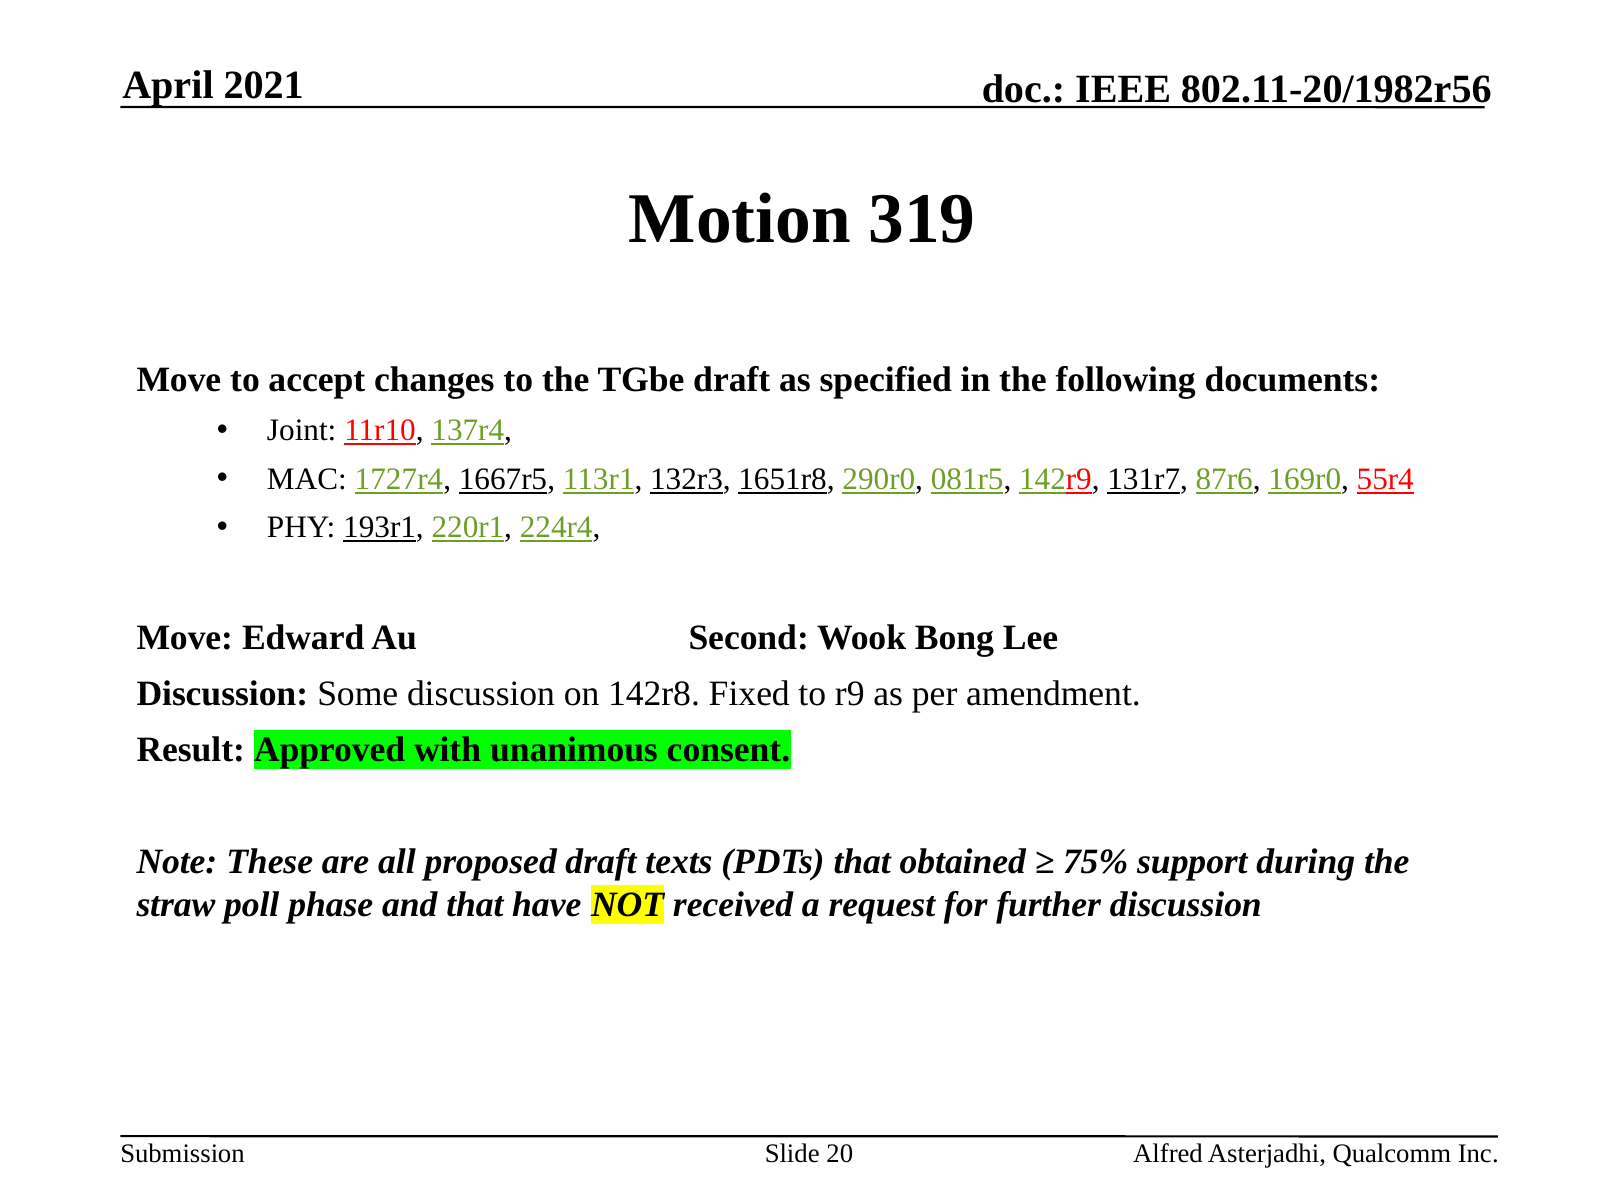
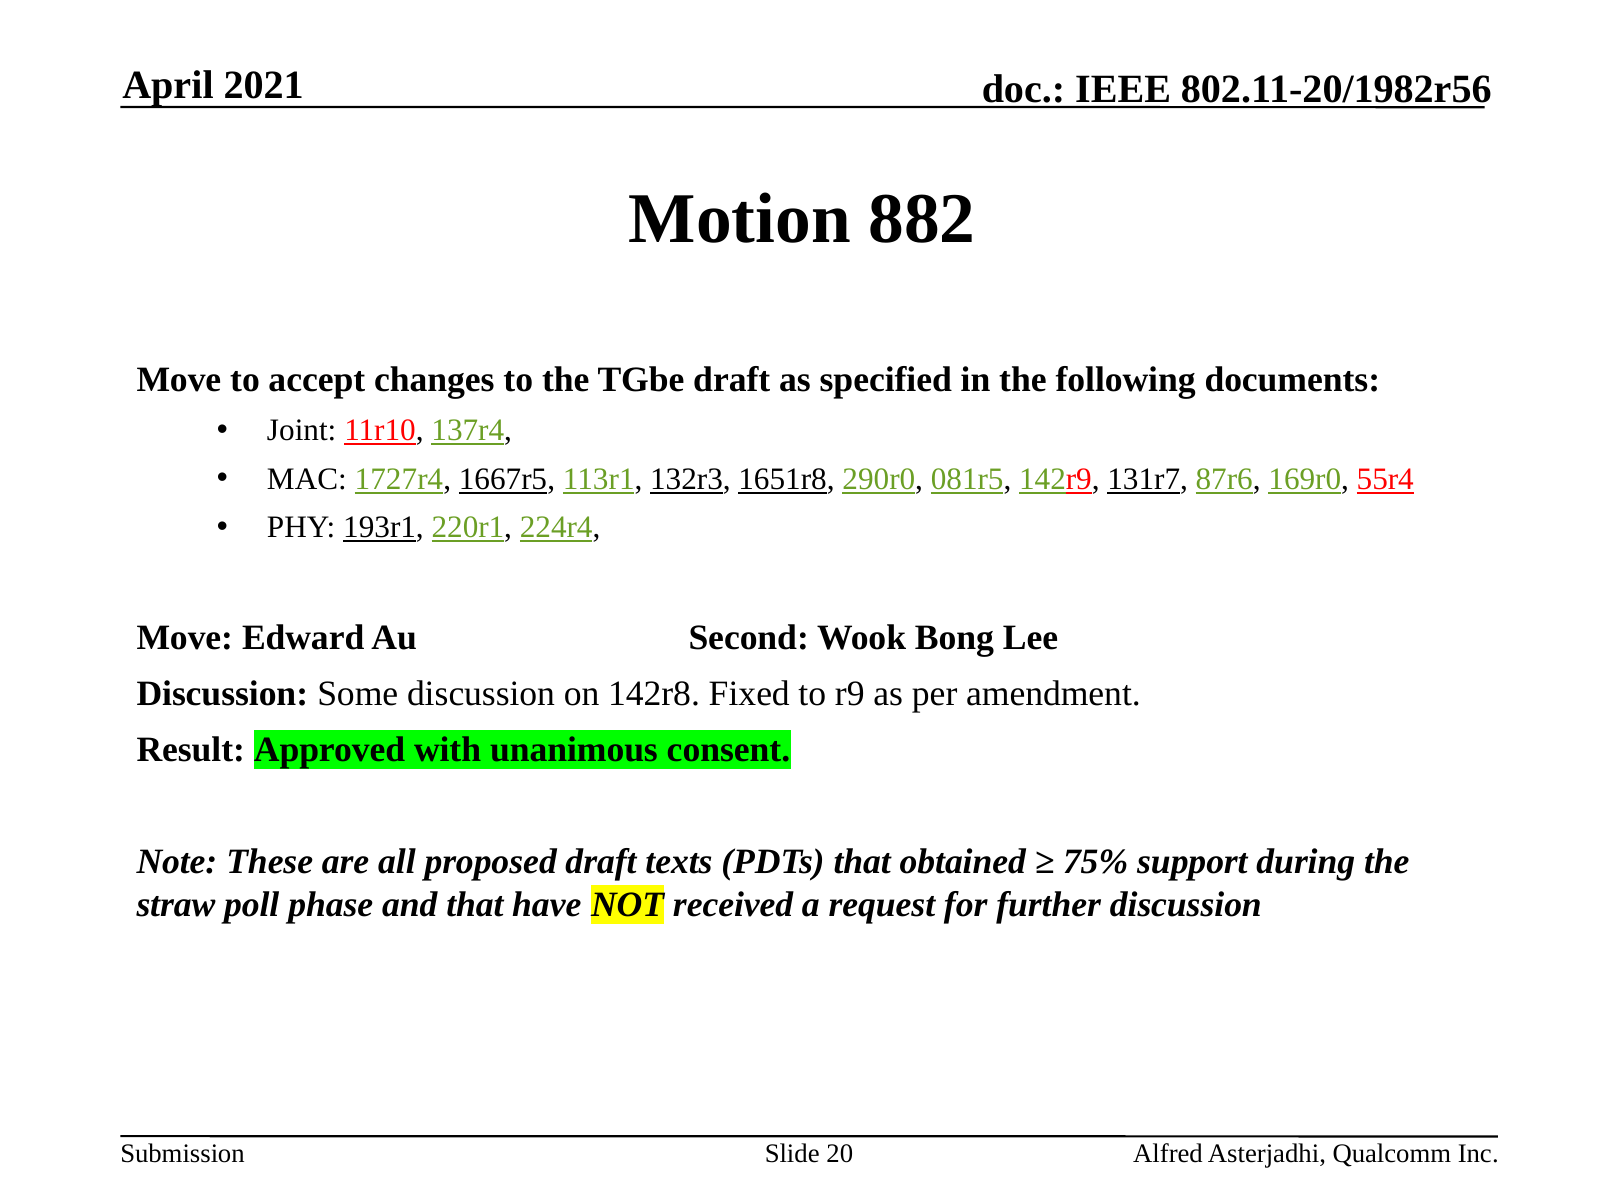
319: 319 -> 882
